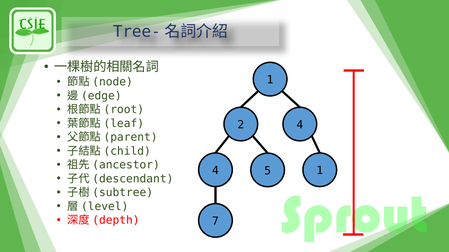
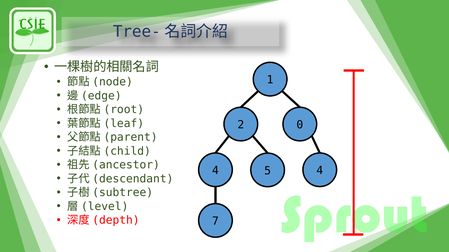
2 4: 4 -> 0
5 1: 1 -> 4
